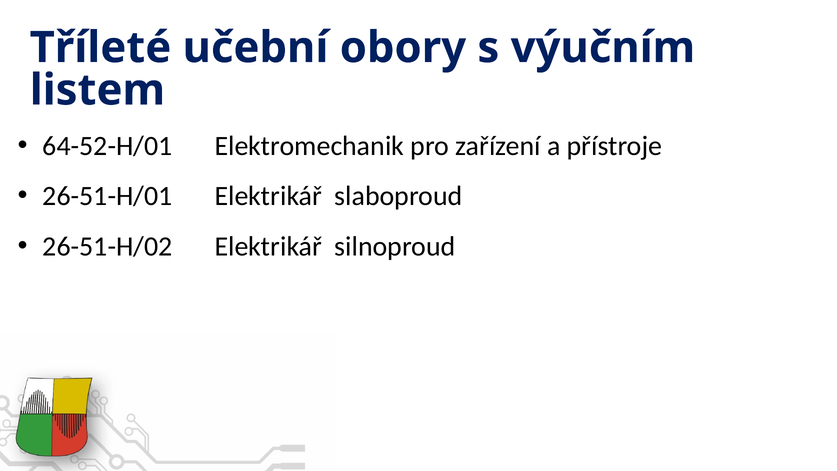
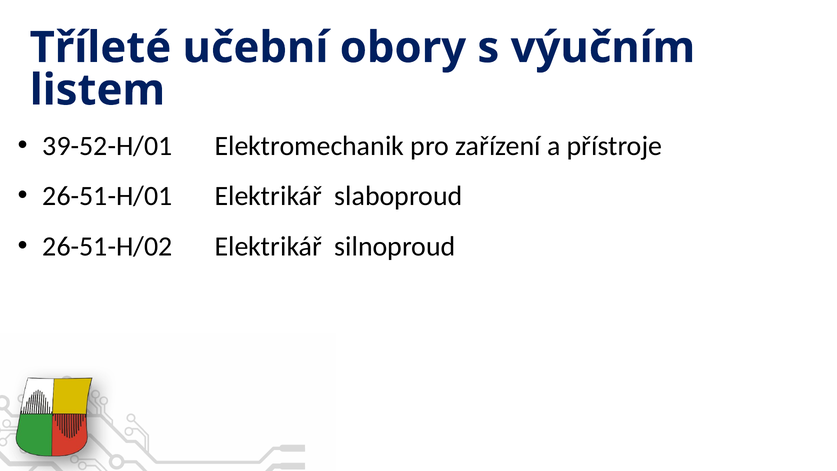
64-52-H/01: 64-52-H/01 -> 39-52-H/01
